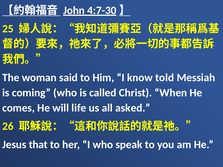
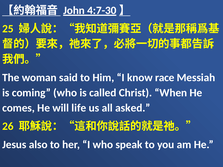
told: told -> race
that: that -> also
